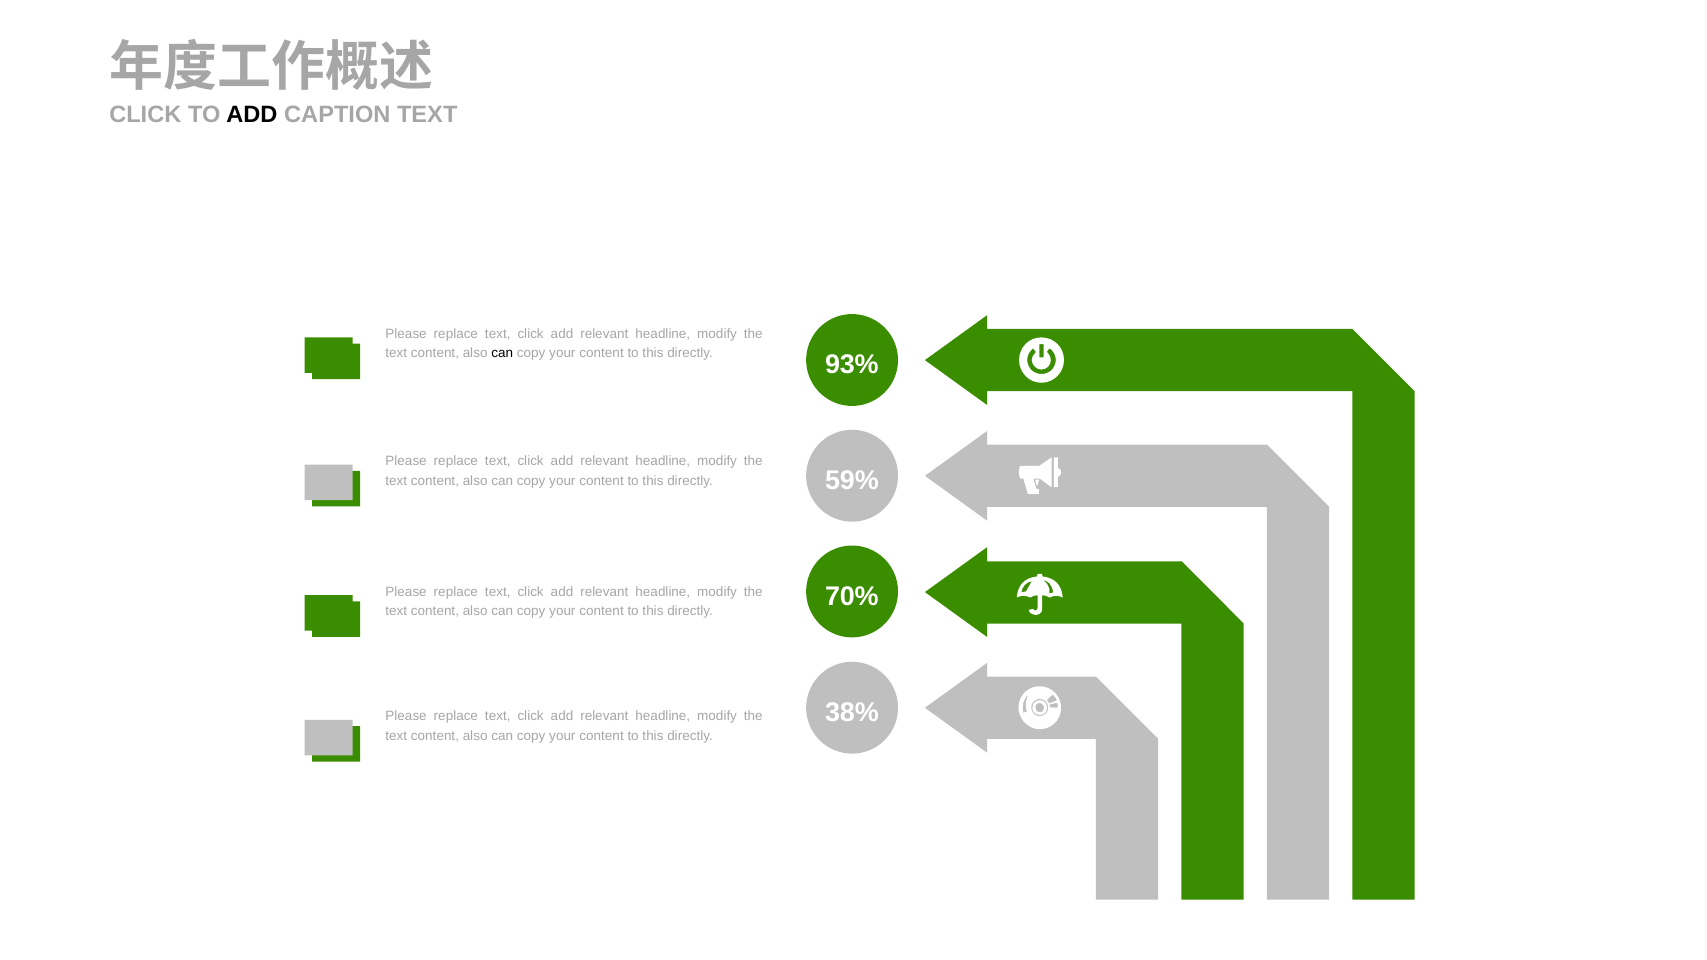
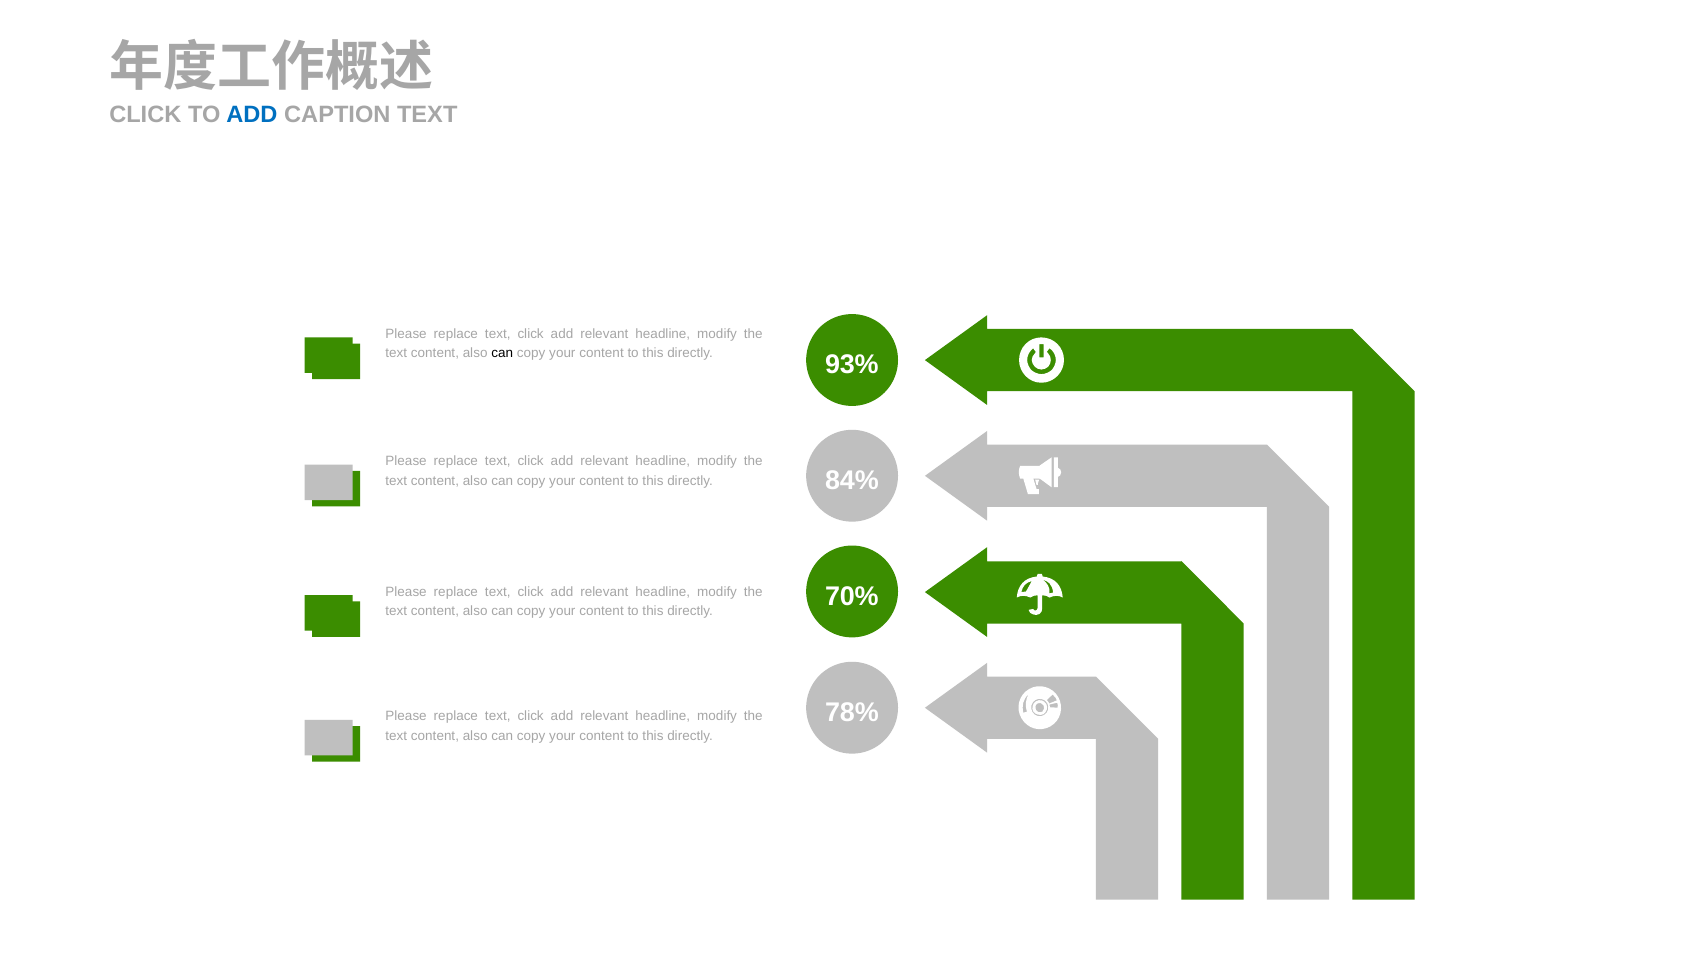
ADD at (252, 115) colour: black -> blue
59%: 59% -> 84%
38%: 38% -> 78%
